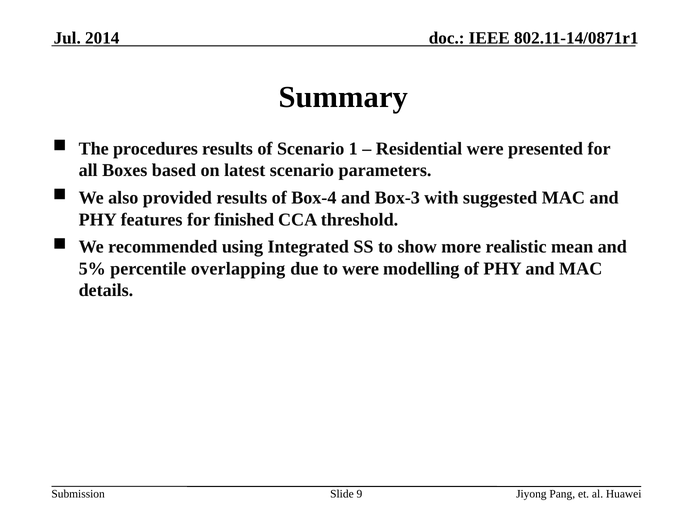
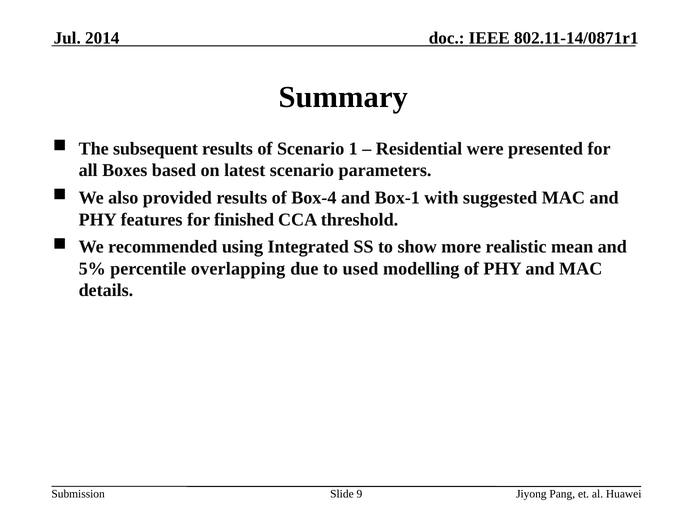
procedures: procedures -> subsequent
Box-3: Box-3 -> Box-1
to were: were -> used
